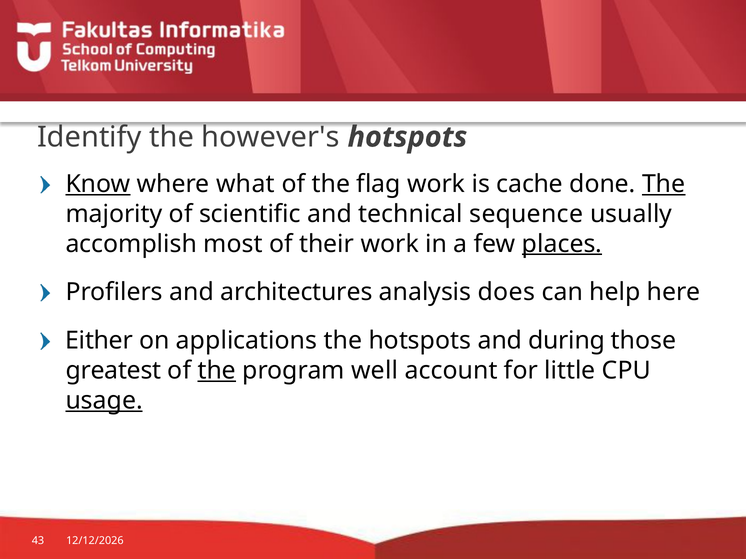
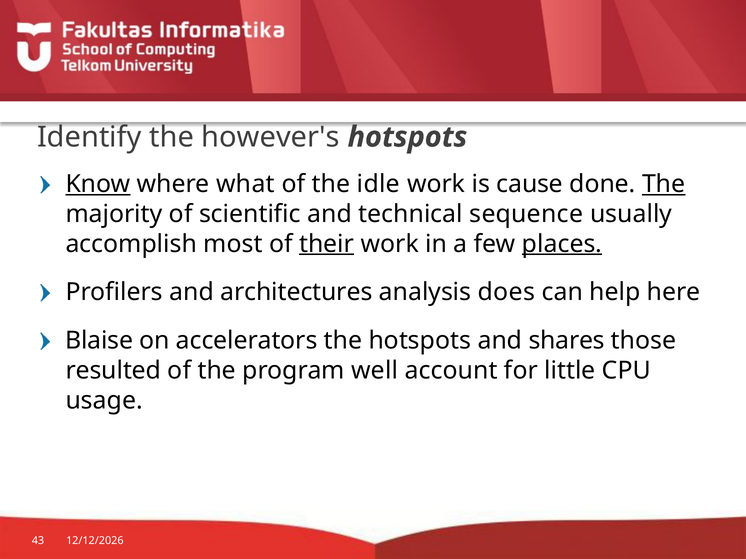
flag: flag -> idle
cache: cache -> cause
their underline: none -> present
Either: Either -> Blaise
applications: applications -> accelerators
during: during -> shares
greatest: greatest -> resulted
the at (217, 371) underline: present -> none
usage underline: present -> none
